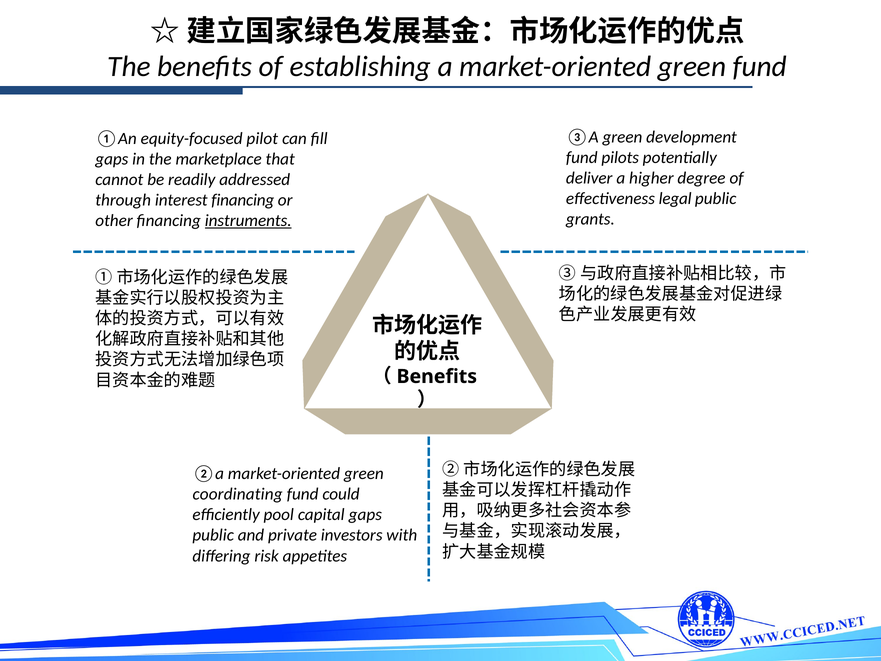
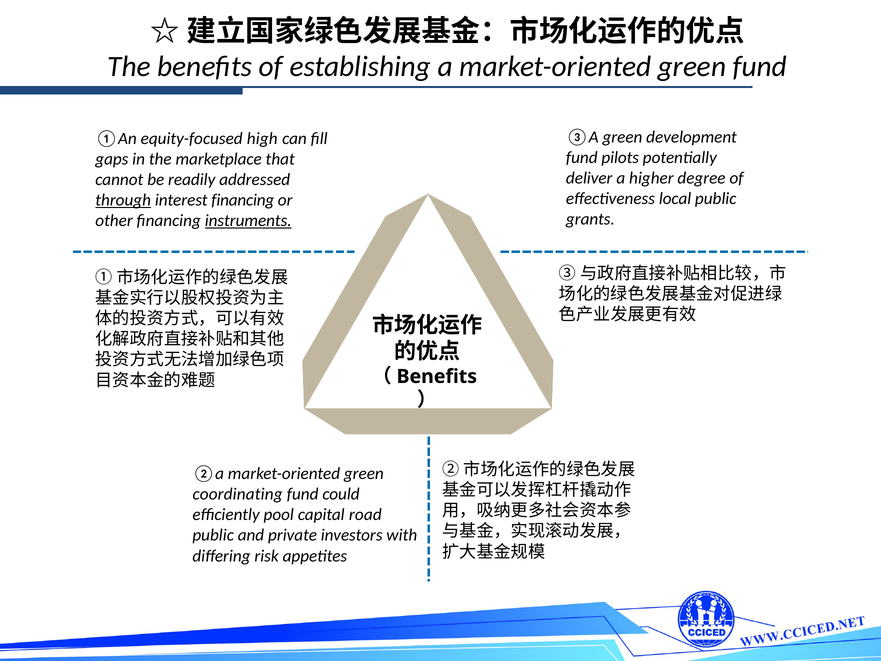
pilot: pilot -> high
legal: legal -> local
through underline: none -> present
capital gaps: gaps -> road
